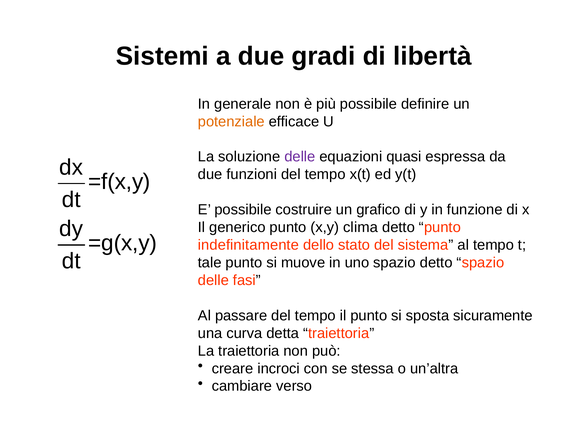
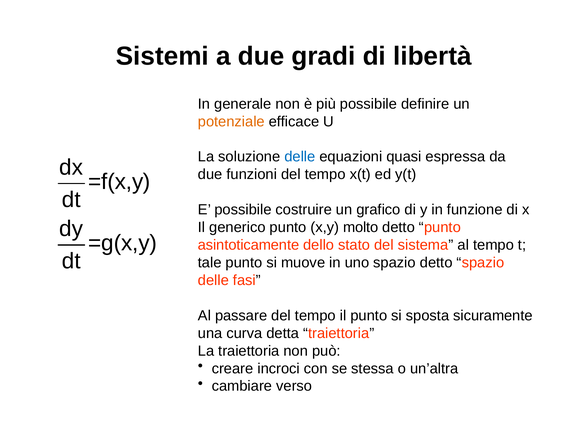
delle at (300, 157) colour: purple -> blue
clima: clima -> molto
indefinitamente: indefinitamente -> asintoticamente
